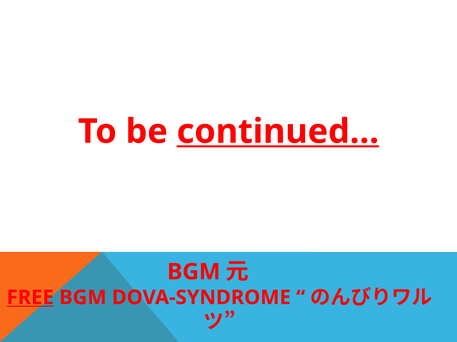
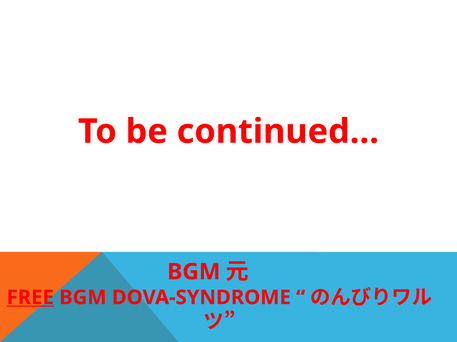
continued… underline: present -> none
